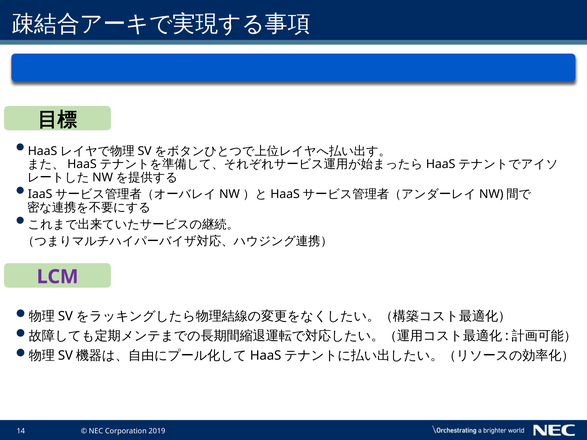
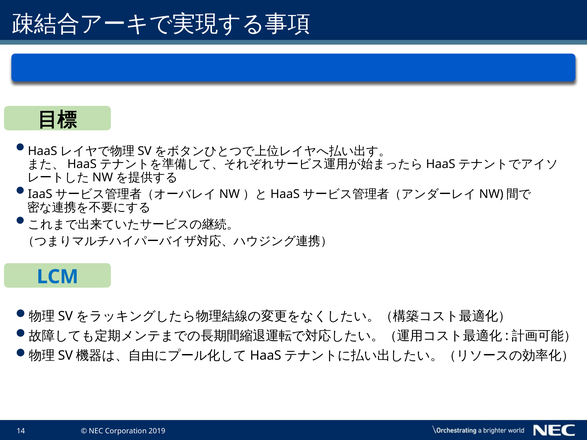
LCM colour: purple -> blue
